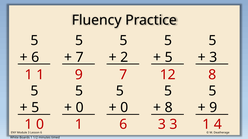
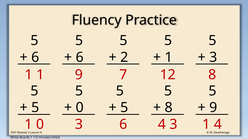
7 at (80, 57): 7 -> 6
5 at (169, 57): 5 -> 1
0 at (124, 108): 0 -> 5
1 at (79, 125): 1 -> 3
6 3: 3 -> 4
